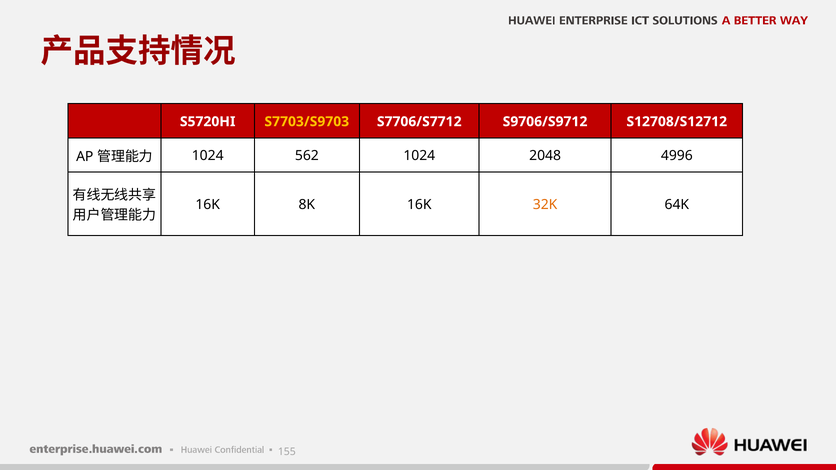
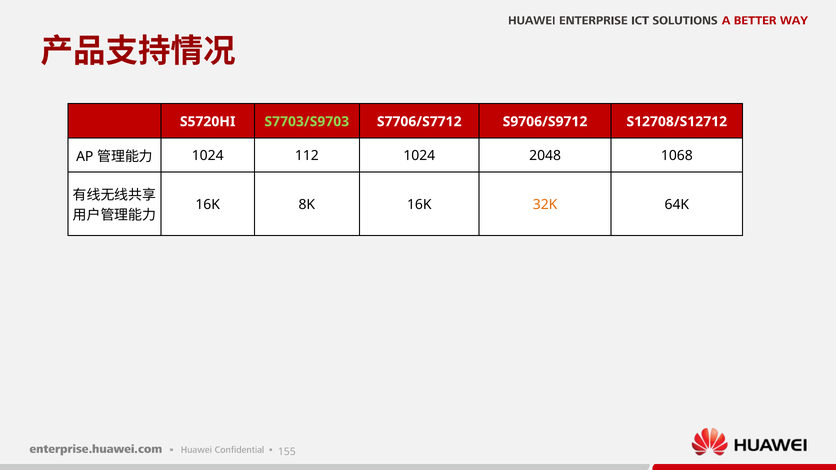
S7703/S9703 colour: yellow -> light green
562: 562 -> 112
4996: 4996 -> 1068
